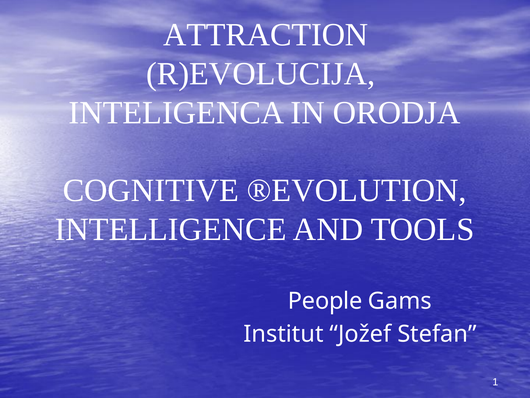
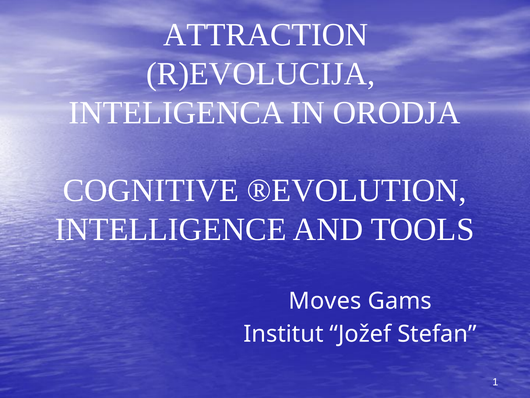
People: People -> Moves
